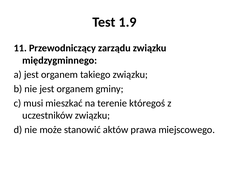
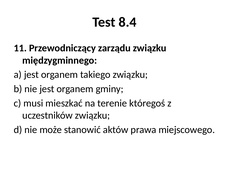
1.9: 1.9 -> 8.4
